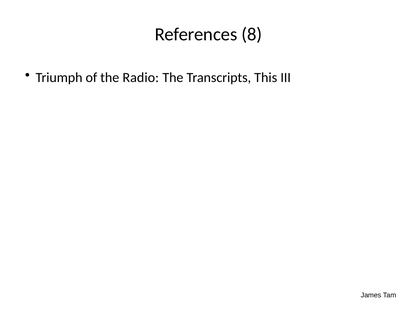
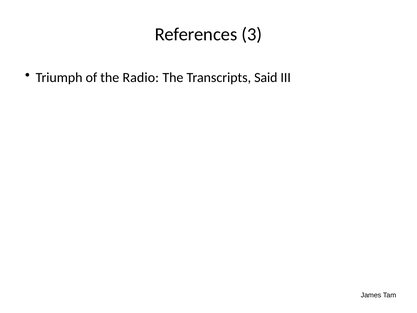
8: 8 -> 3
This: This -> Said
